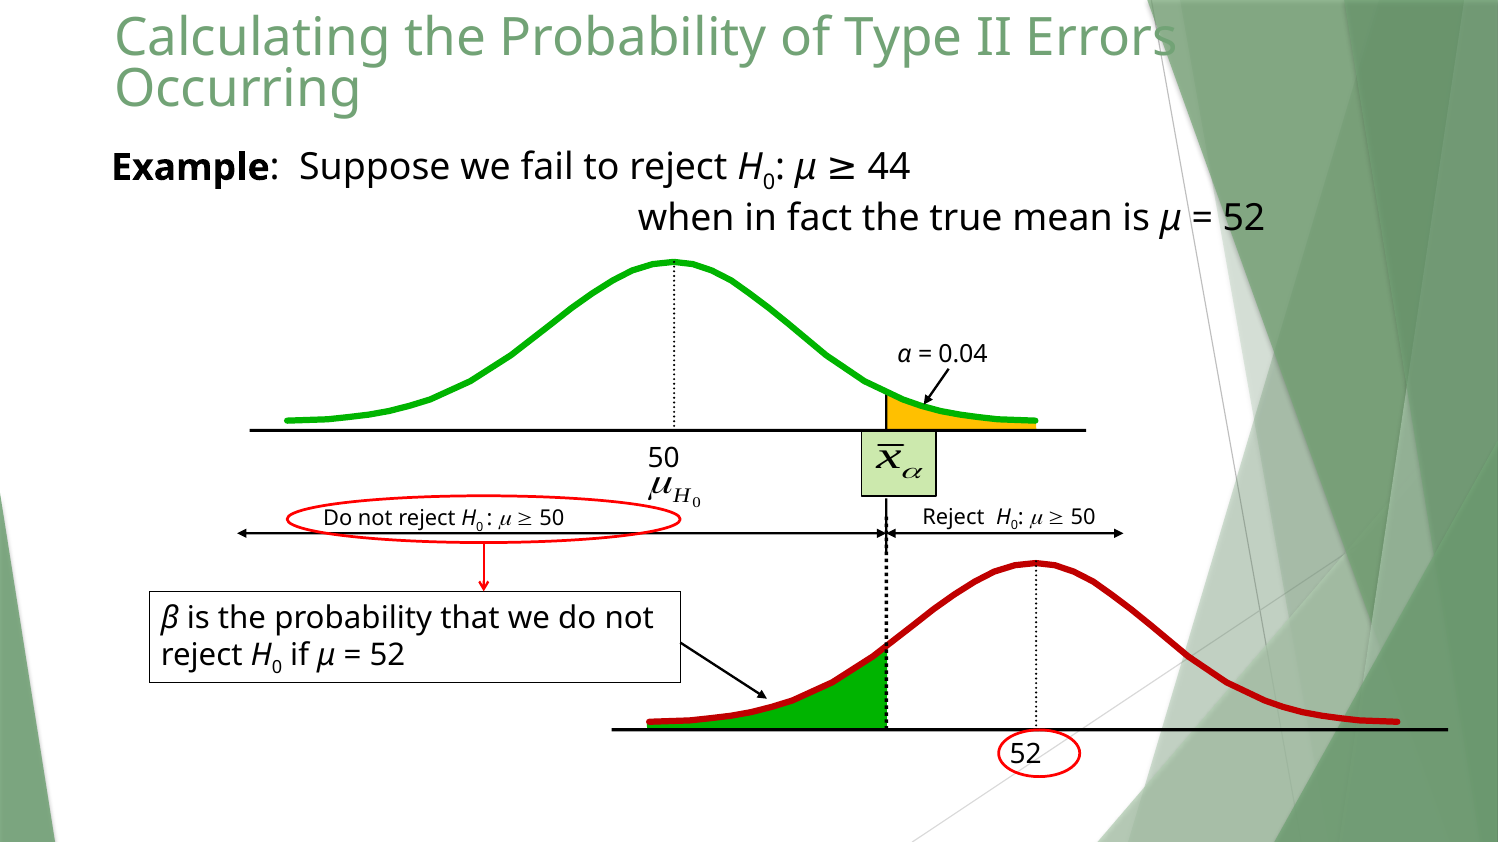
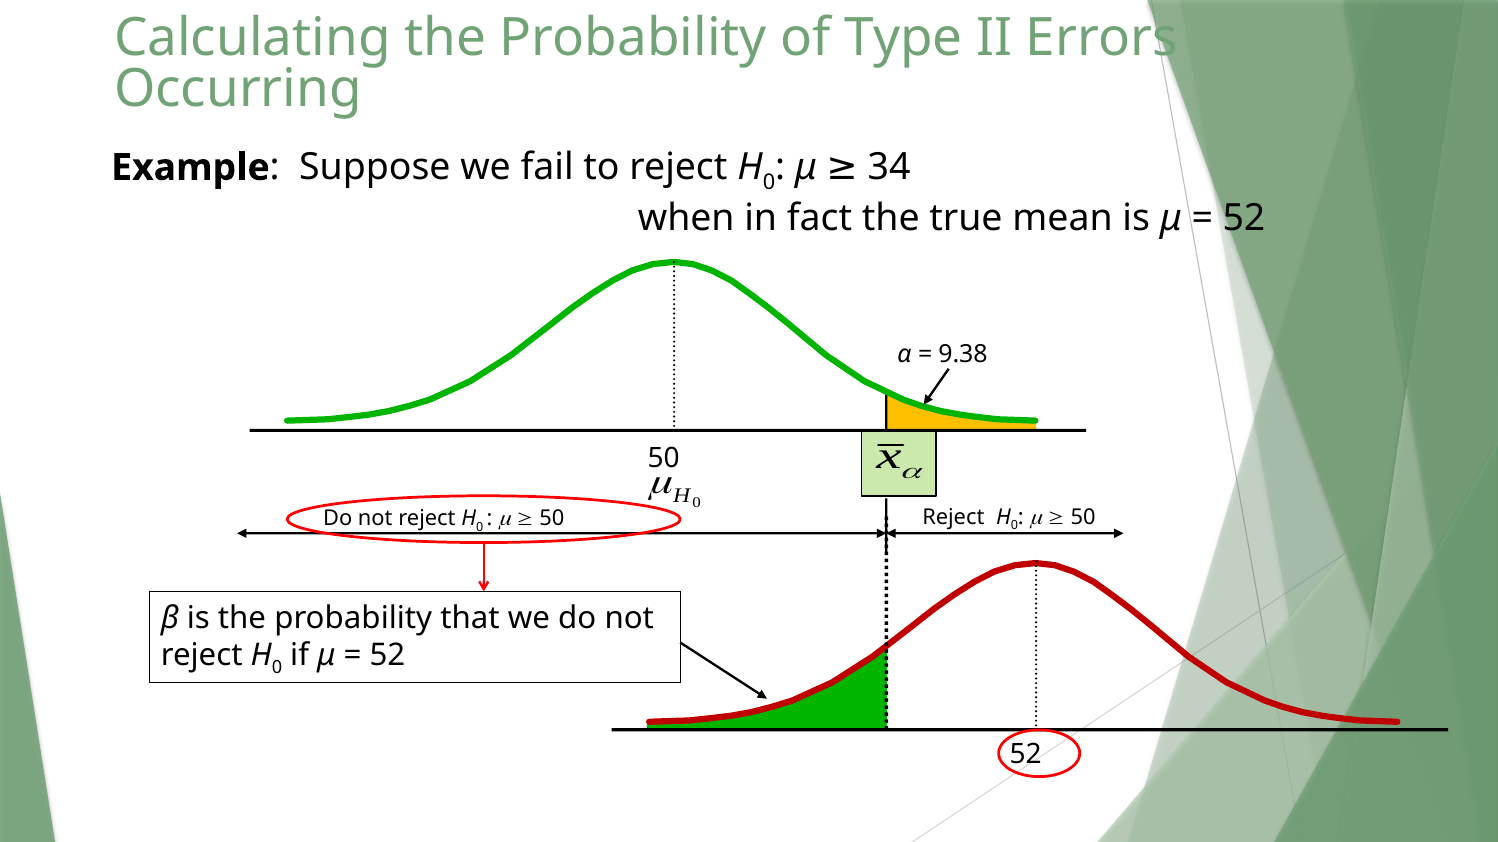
44: 44 -> 34
0.04: 0.04 -> 9.38
